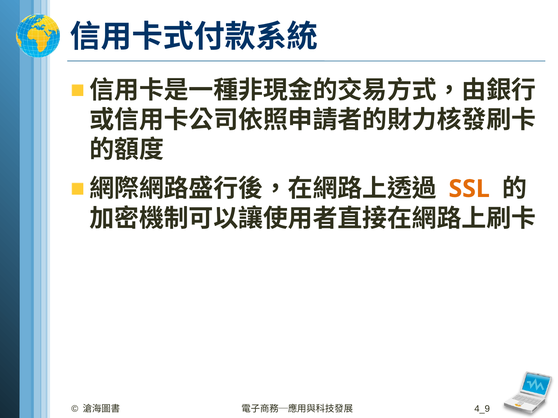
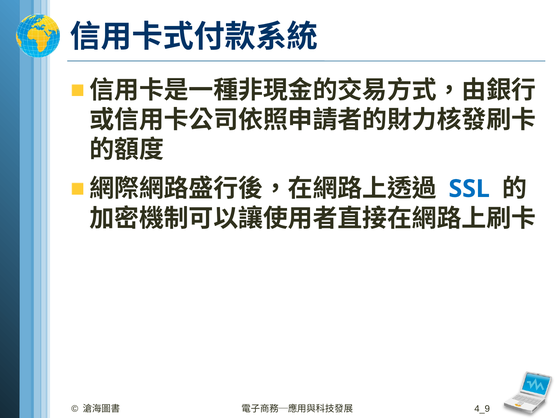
SSL colour: orange -> blue
